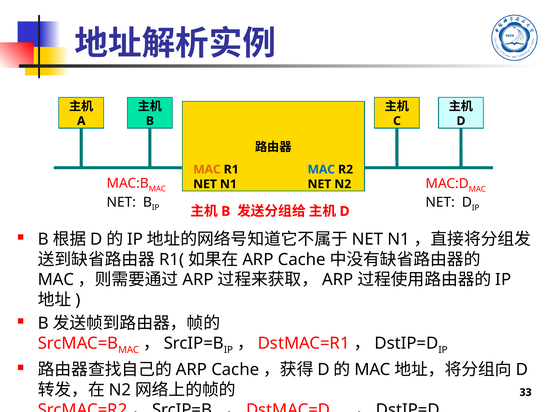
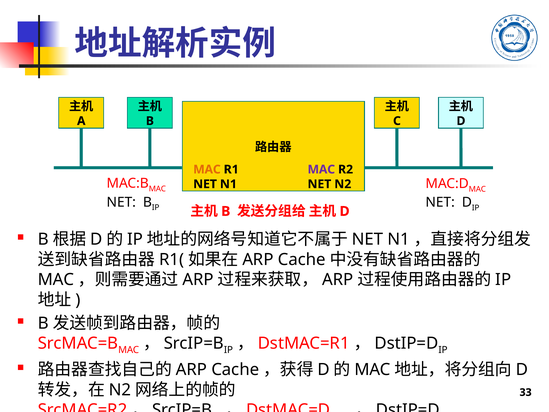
MAC at (321, 169) colour: blue -> purple
